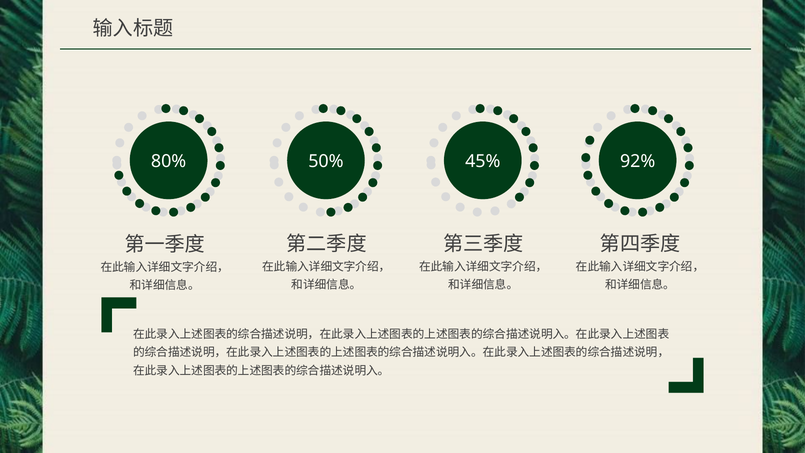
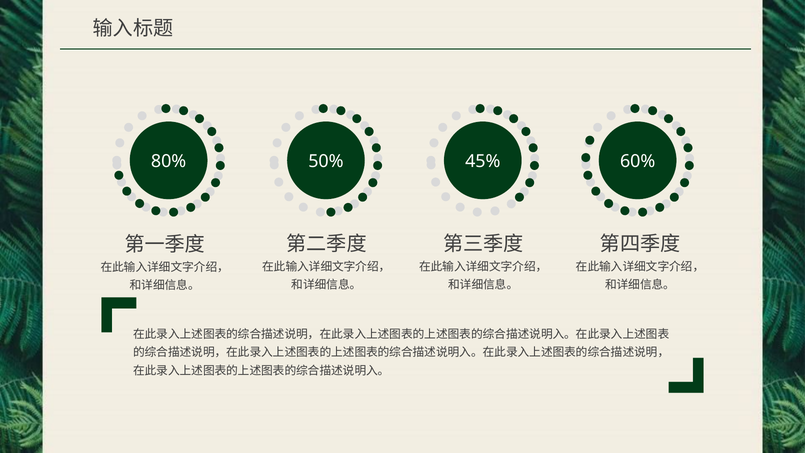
92%: 92% -> 60%
